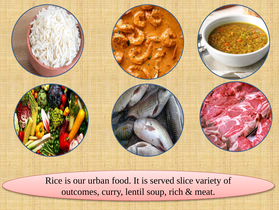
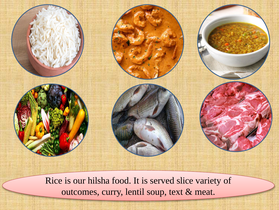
urban: urban -> hilsha
rich: rich -> text
